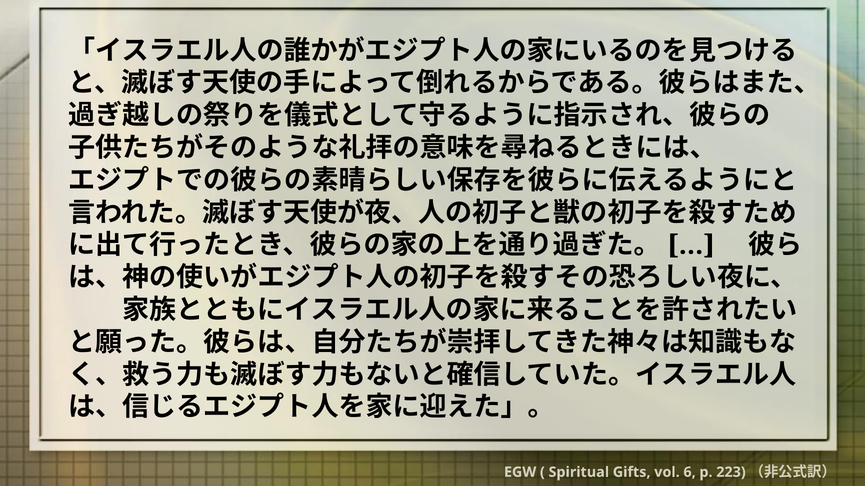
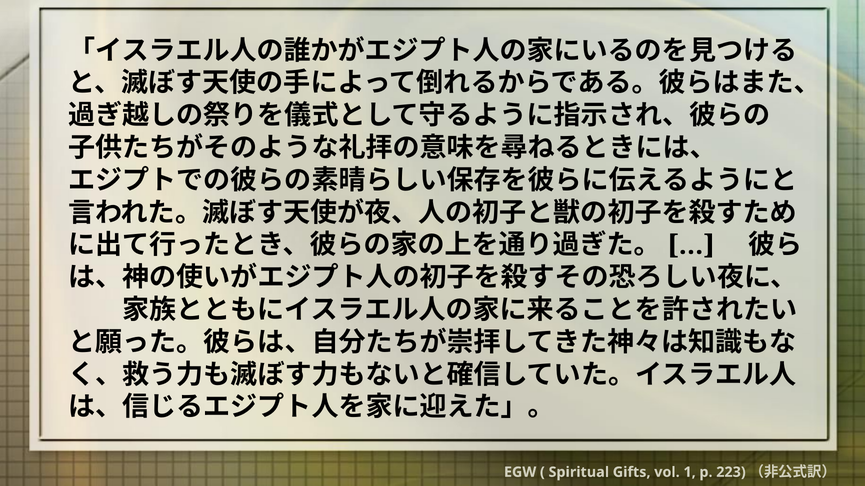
6: 6 -> 1
